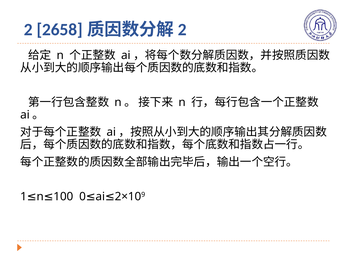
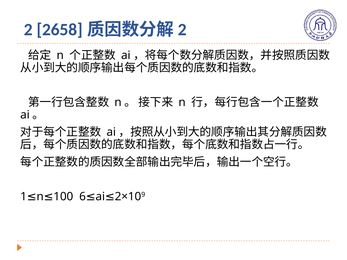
0: 0 -> 6
